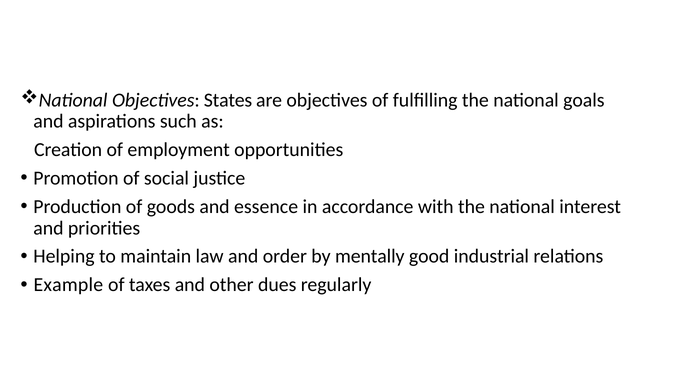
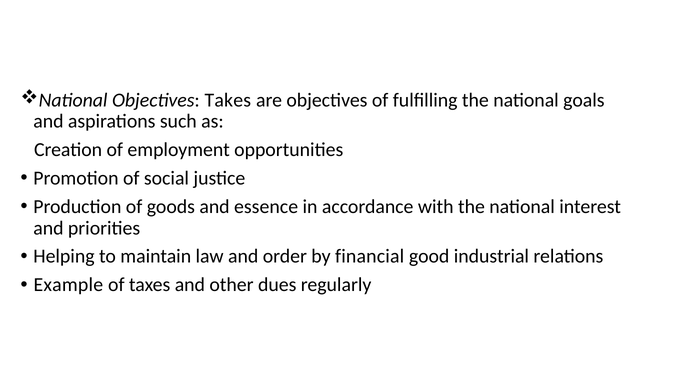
States: States -> Takes
mentally: mentally -> financial
